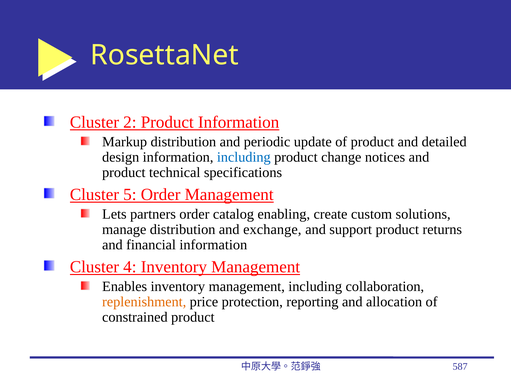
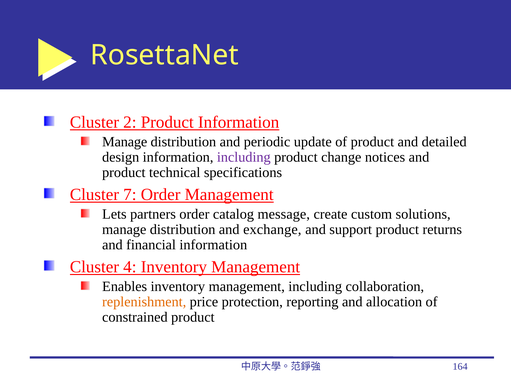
Markup at (125, 142): Markup -> Manage
including at (244, 157) colour: blue -> purple
5: 5 -> 7
enabling: enabling -> message
587: 587 -> 164
